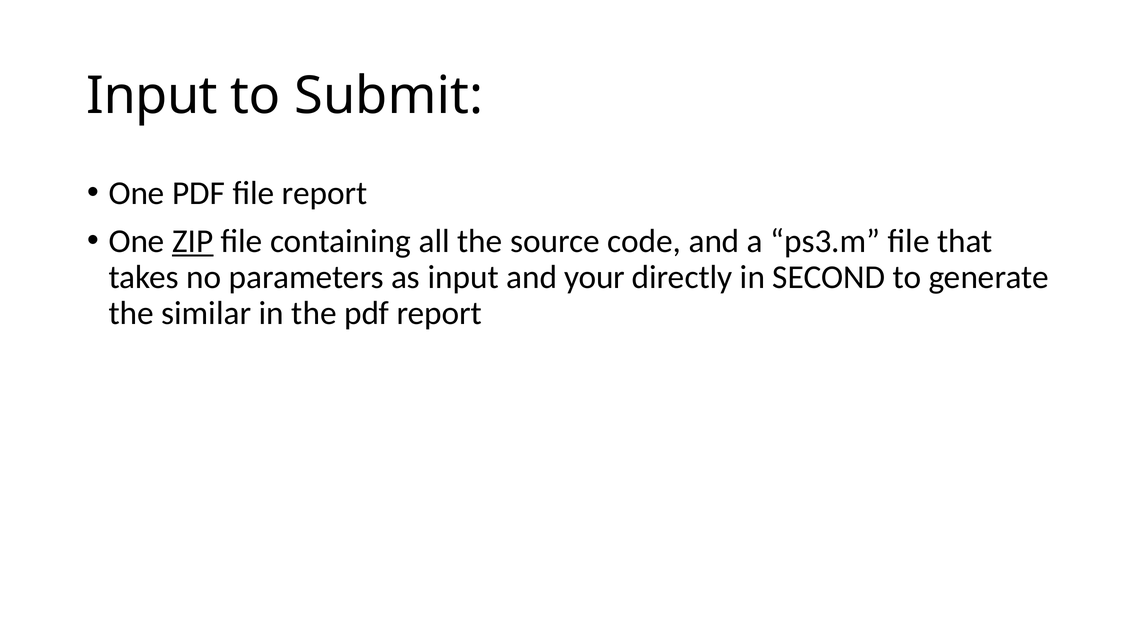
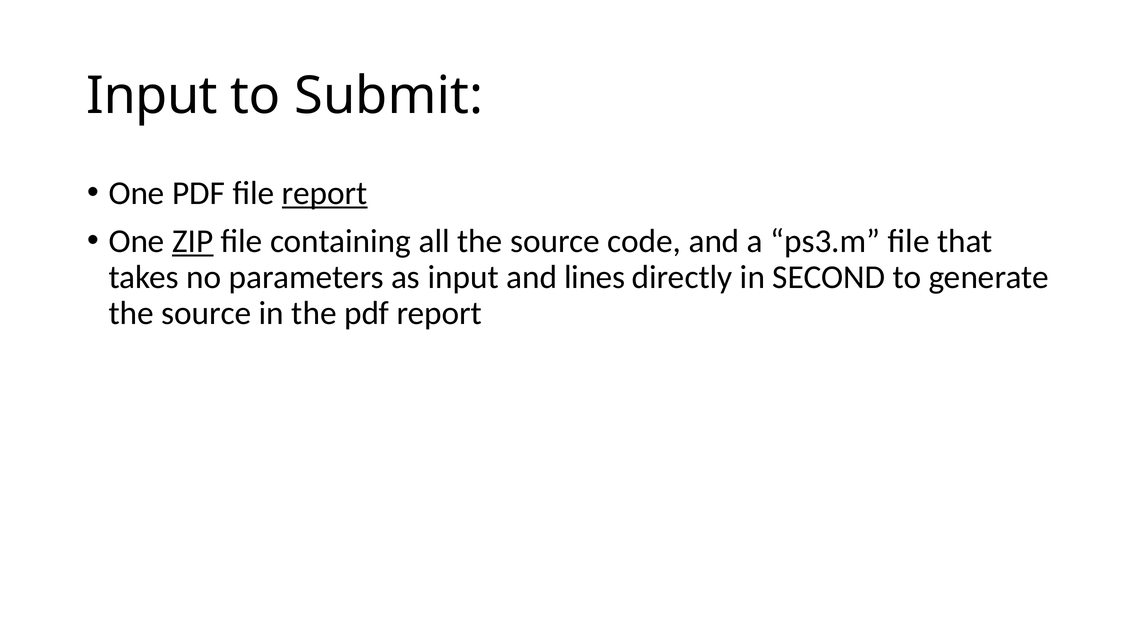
report at (325, 193) underline: none -> present
your: your -> lines
similar at (206, 313): similar -> source
